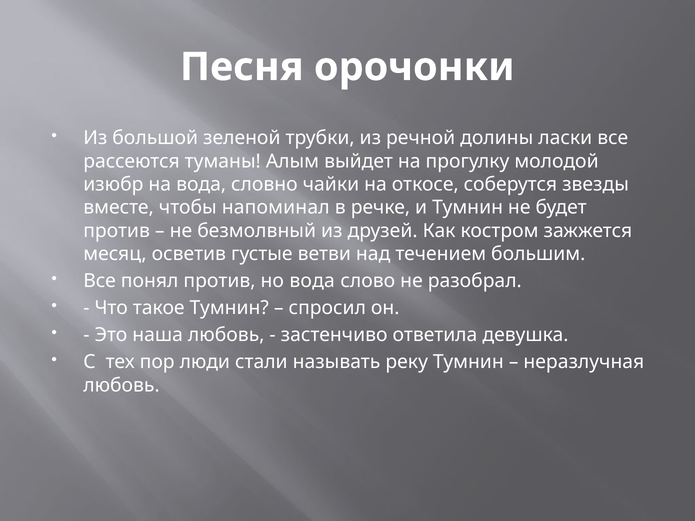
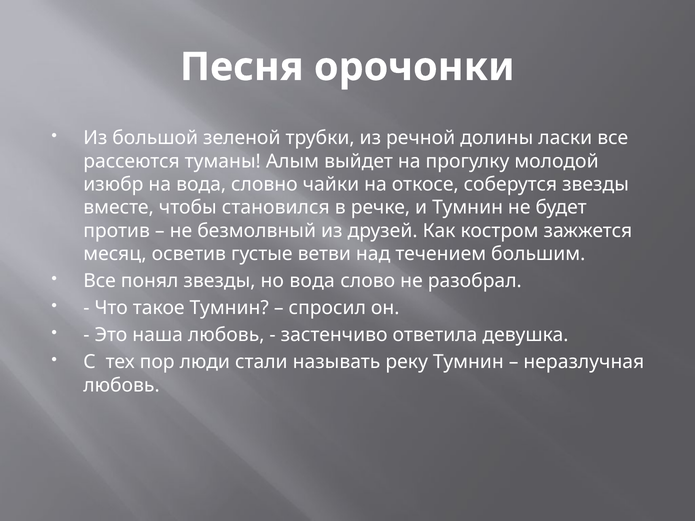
напоминал: напоминал -> становился
понял против: против -> звезды
